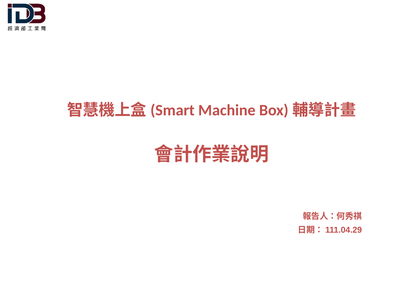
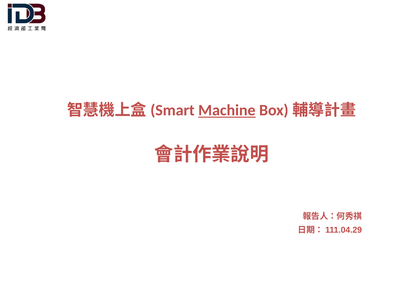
Machine underline: none -> present
